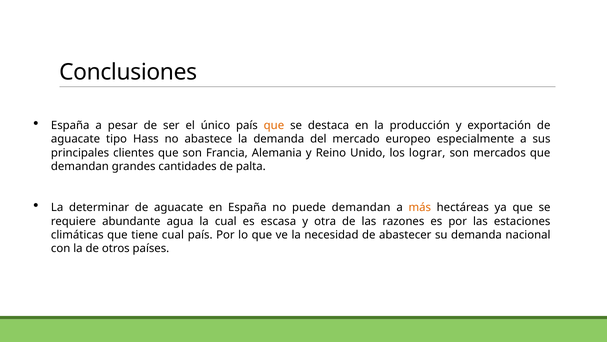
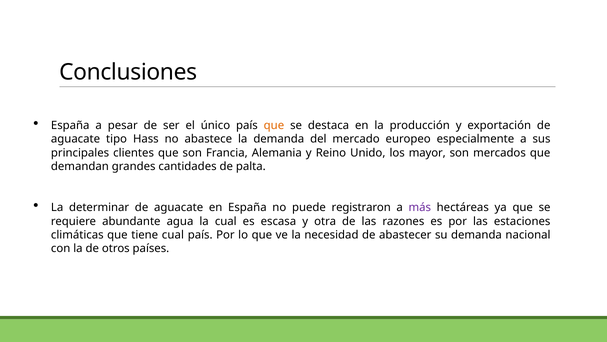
lograr: lograr -> mayor
puede demandan: demandan -> registraron
más colour: orange -> purple
